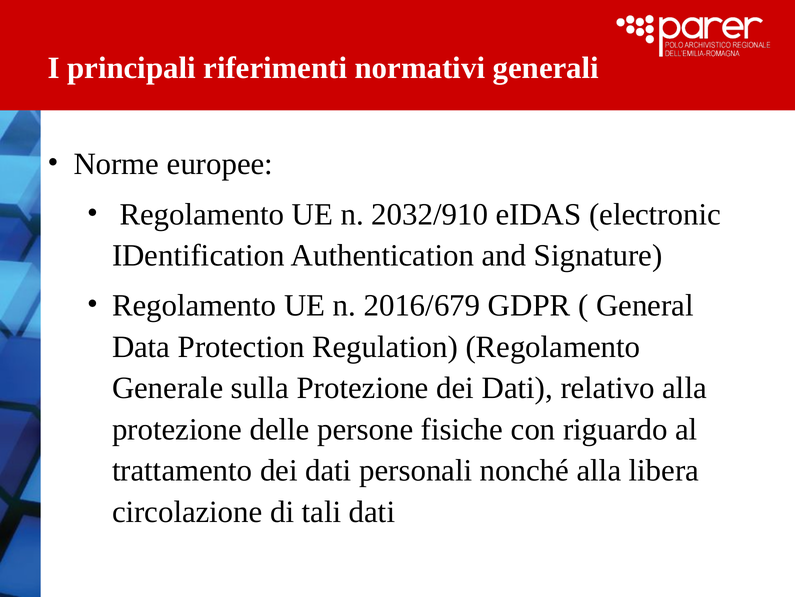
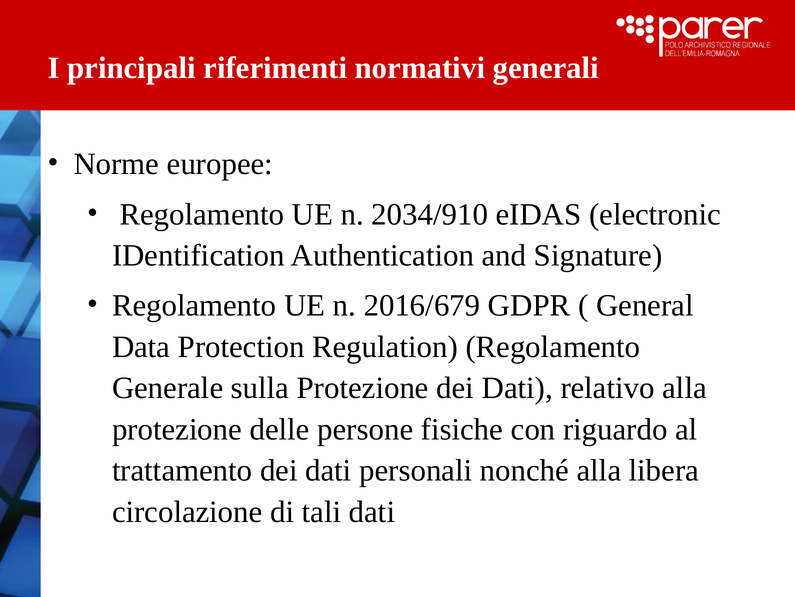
2032/910: 2032/910 -> 2034/910
